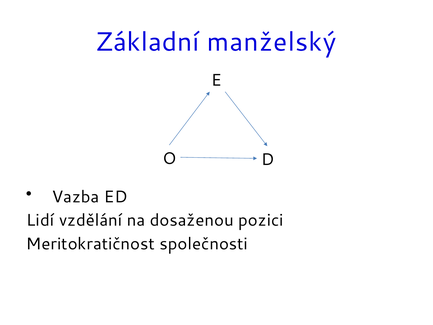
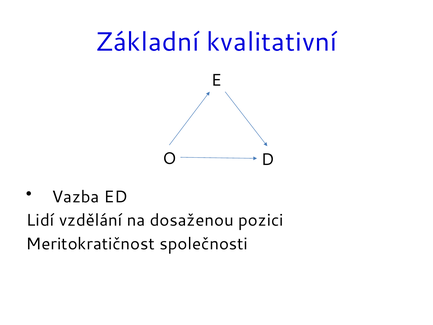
manželský: manželský -> kvalitativní
